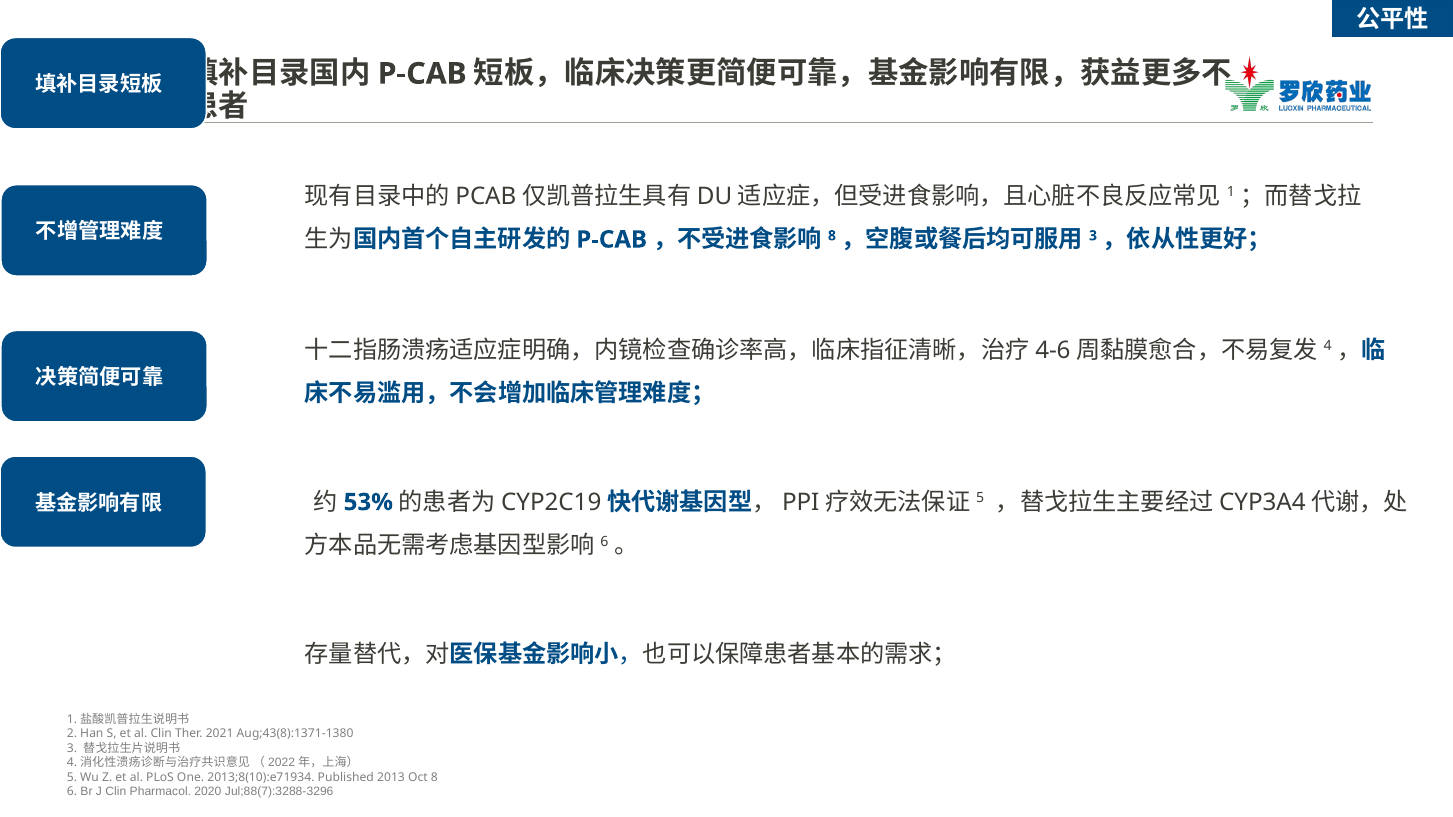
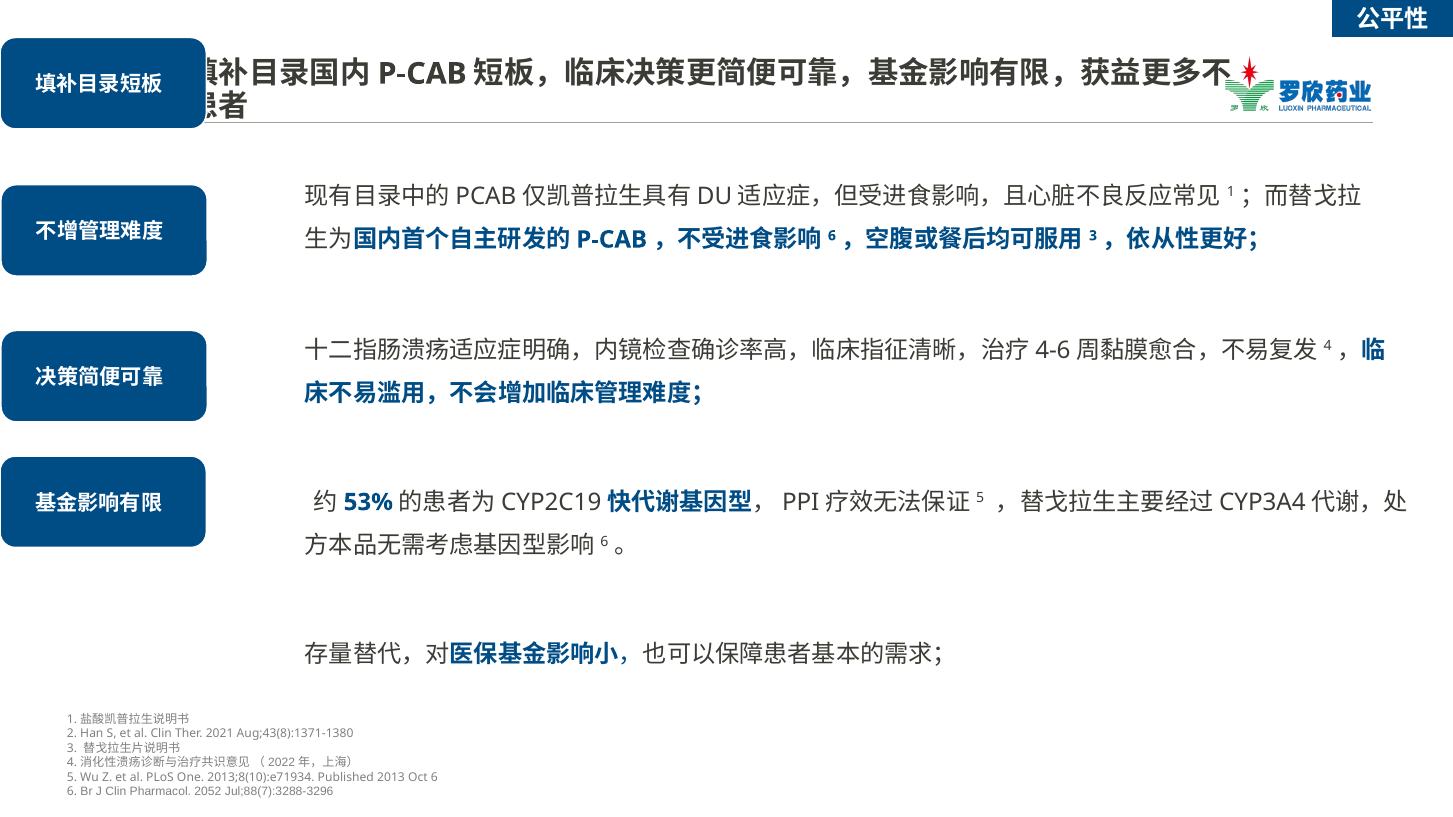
8 at (832, 236): 8 -> 6
Oct 8: 8 -> 6
2020: 2020 -> 2052
